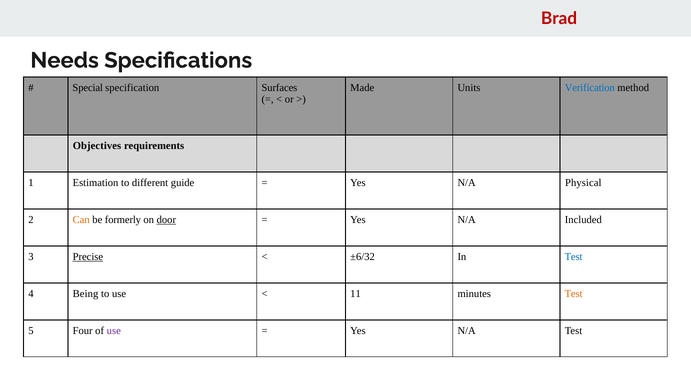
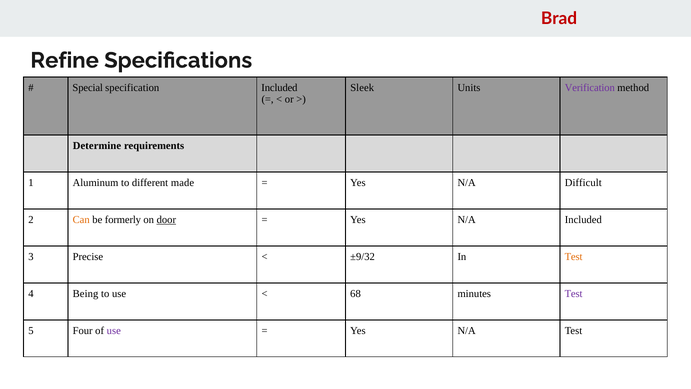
Needs: Needs -> Refine
specification Surfaces: Surfaces -> Included
Made: Made -> Sleek
Verification colour: blue -> purple
Objectives: Objectives -> Determine
Estimation: Estimation -> Aluminum
guide: guide -> made
Physical: Physical -> Difficult
Precise underline: present -> none
±6/32: ±6/32 -> ±9/32
Test at (574, 257) colour: blue -> orange
11: 11 -> 68
Test at (574, 293) colour: orange -> purple
